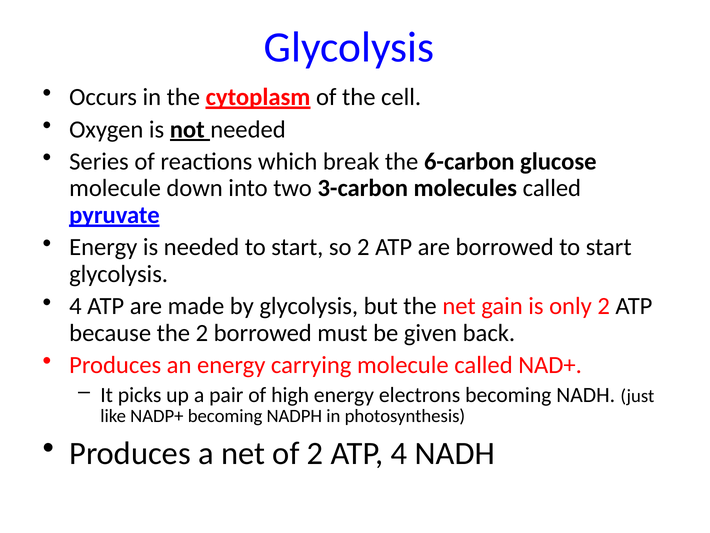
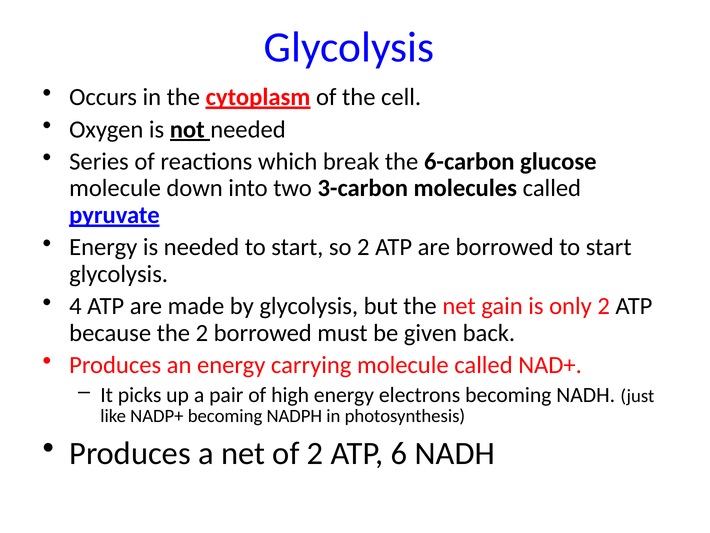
ATP 4: 4 -> 6
